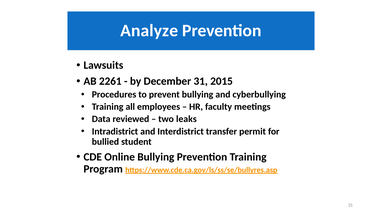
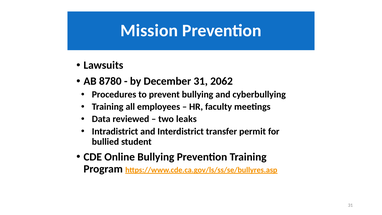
Analyze: Analyze -> Mission
2261: 2261 -> 8780
2015: 2015 -> 2062
